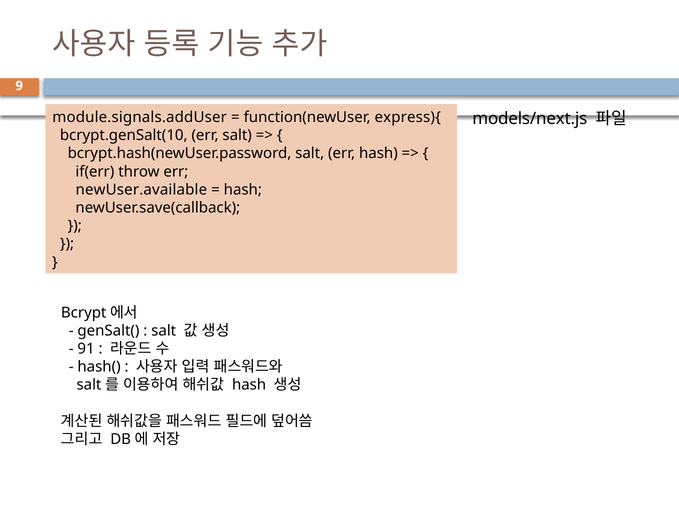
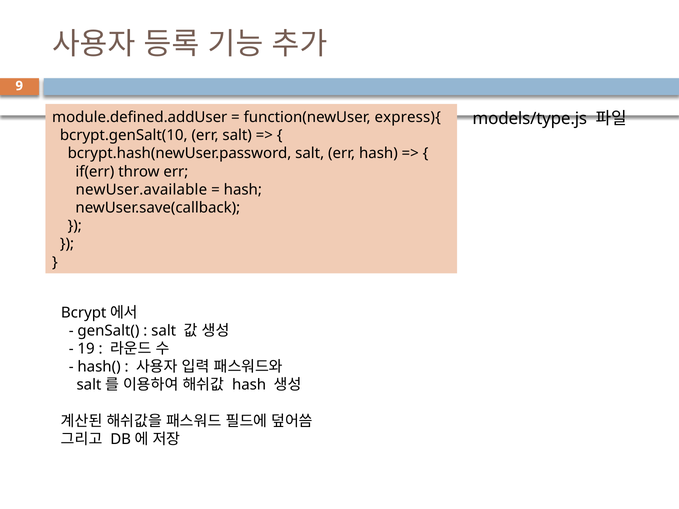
module.signals.addUser: module.signals.addUser -> module.defined.addUser
models/next.js: models/next.js -> models/type.js
91: 91 -> 19
